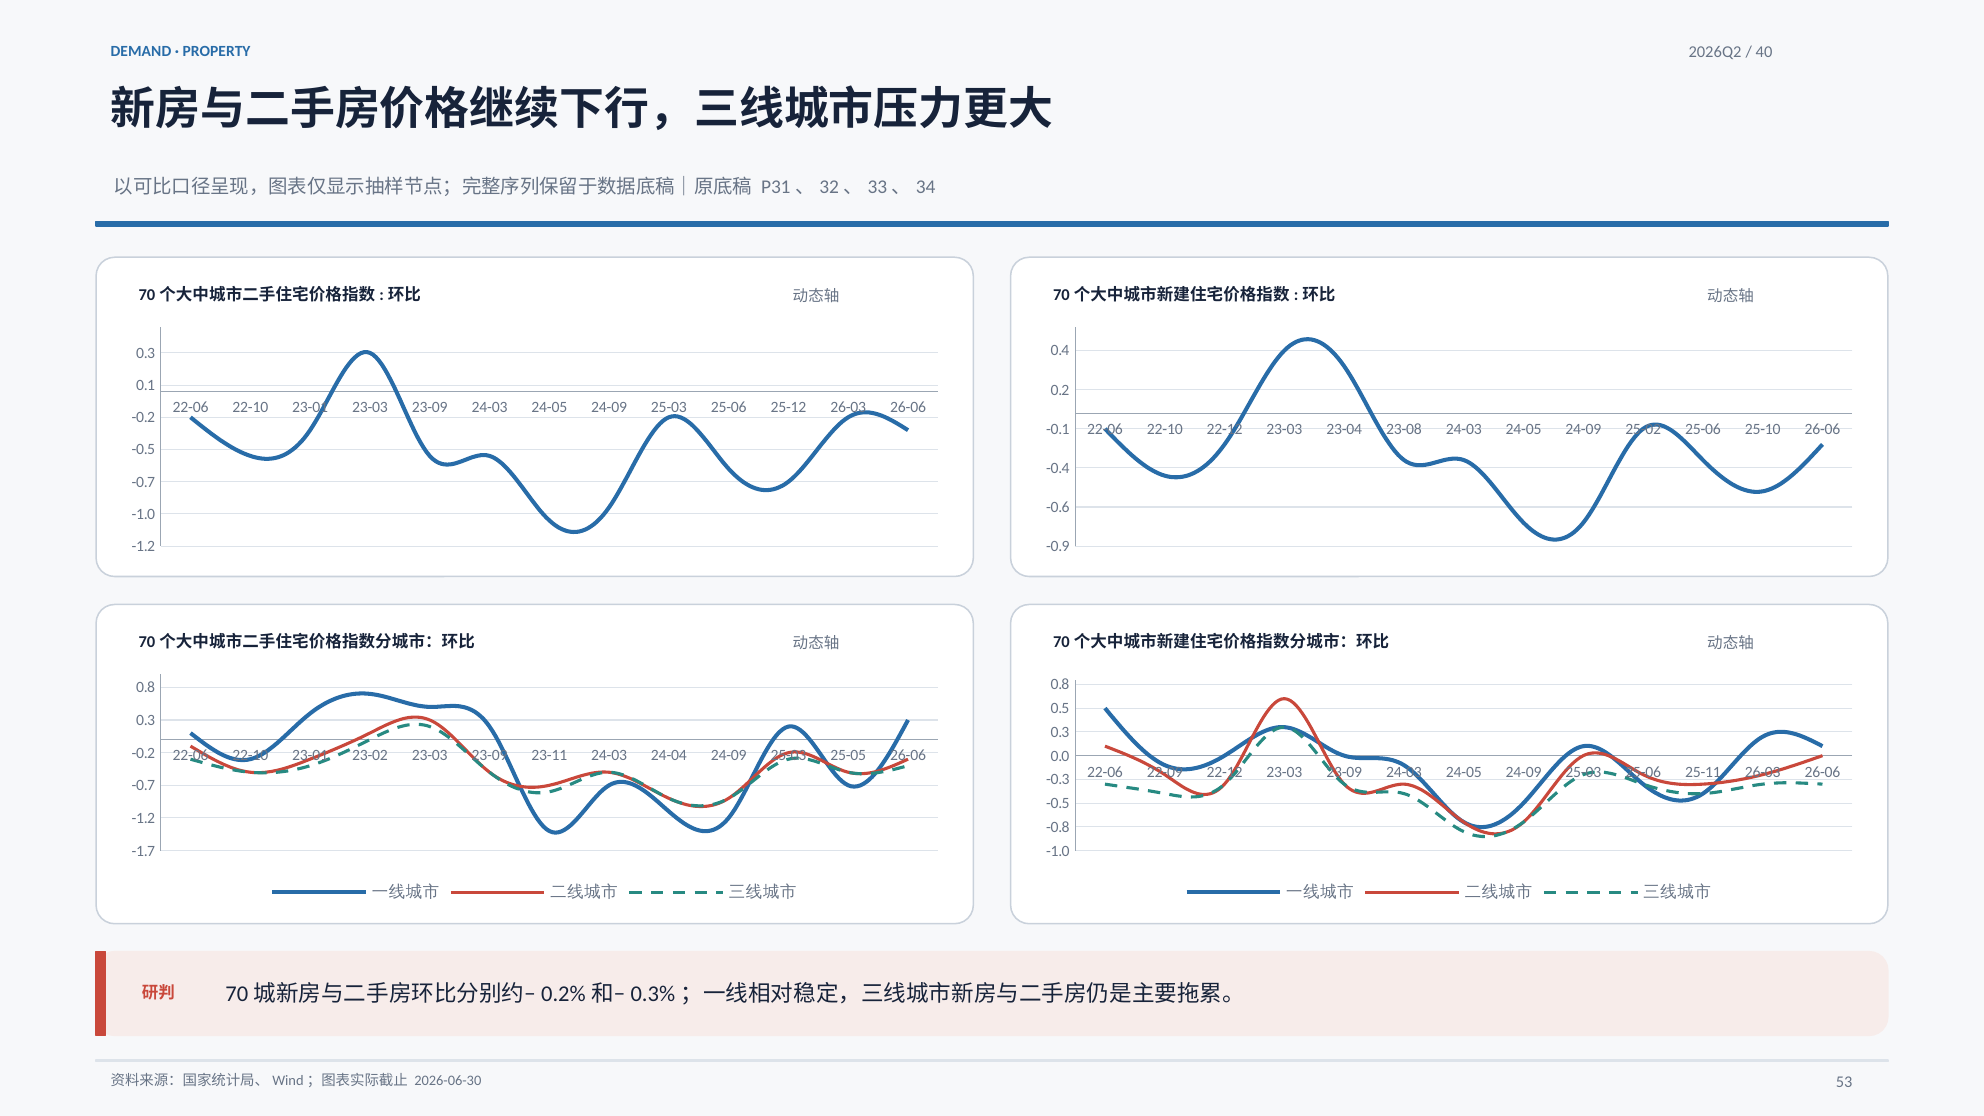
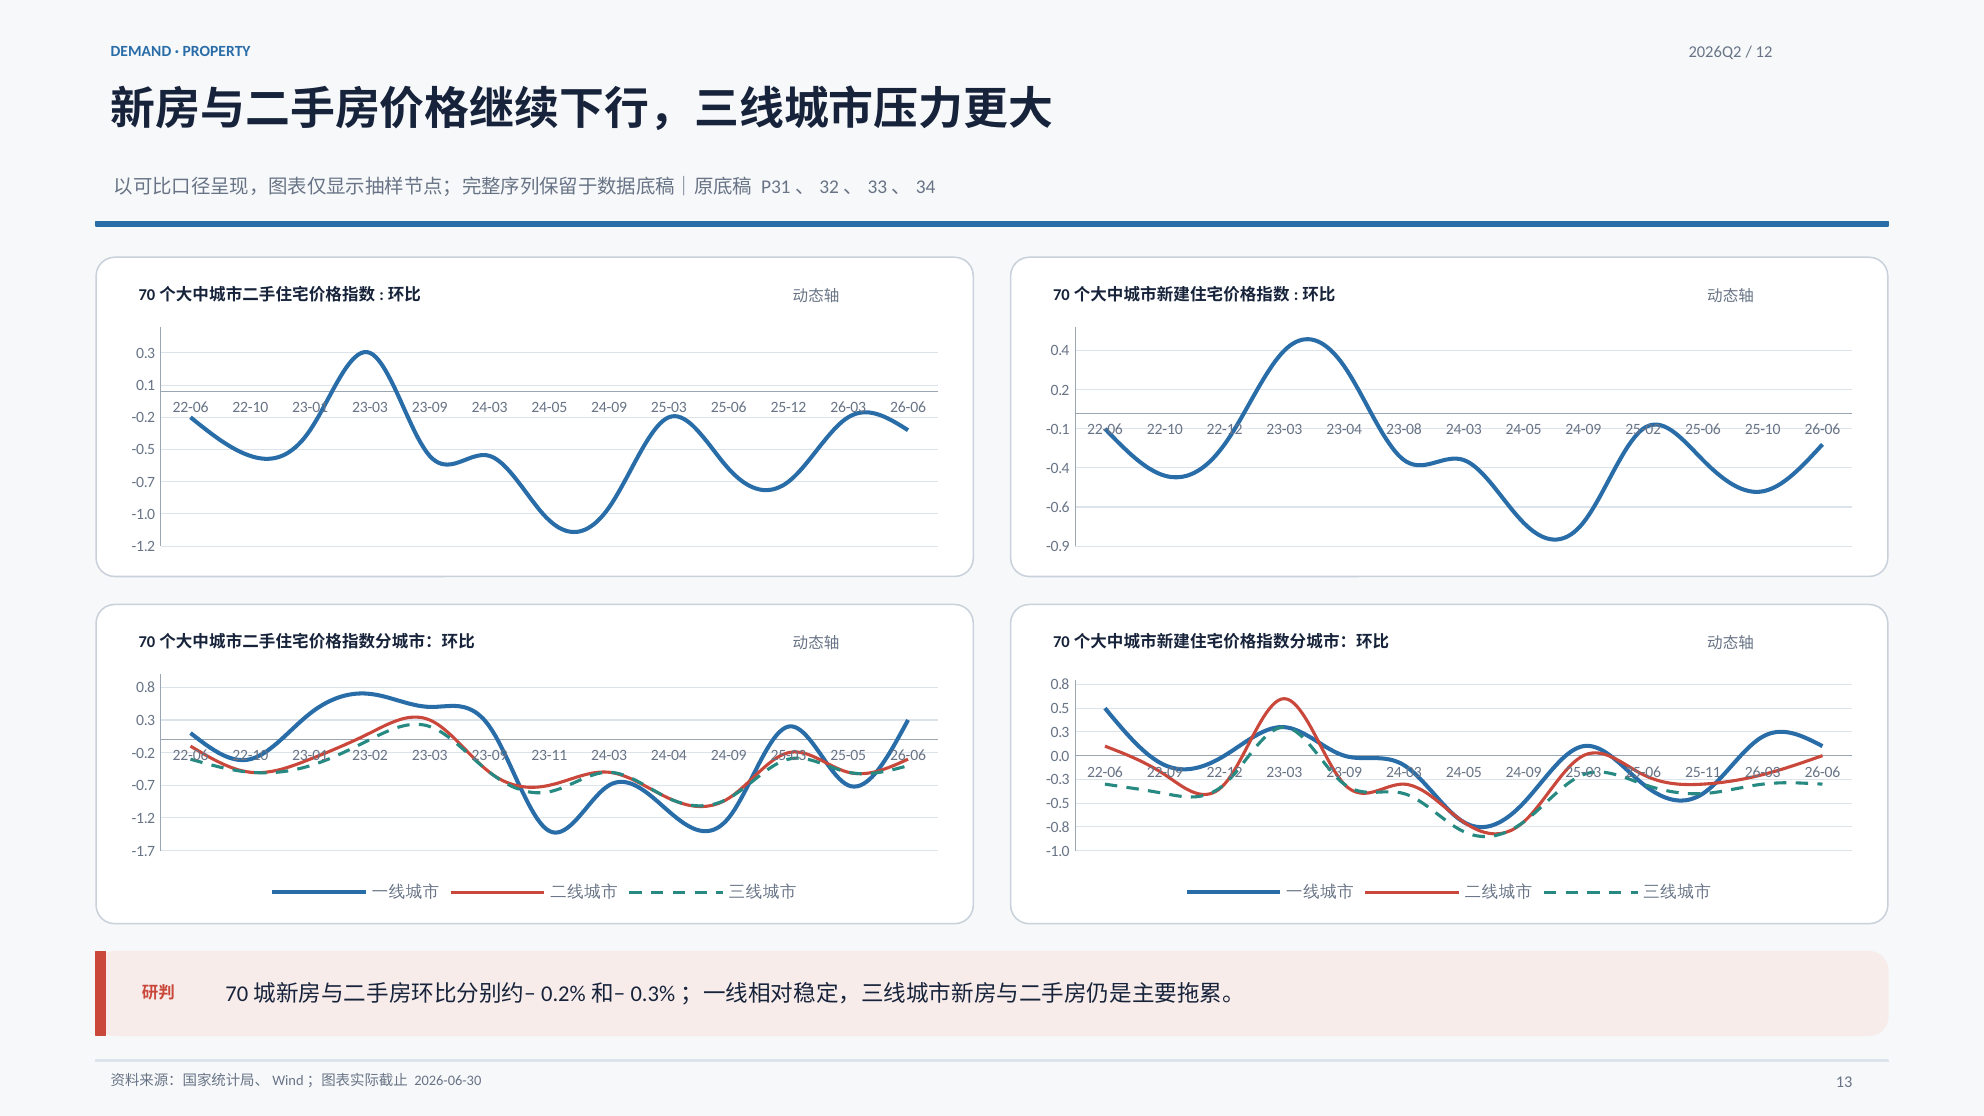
40: 40 -> 12
53: 53 -> 13
